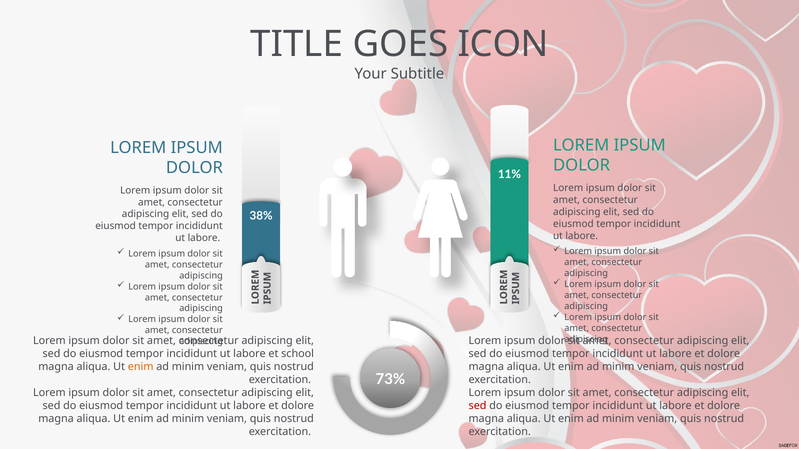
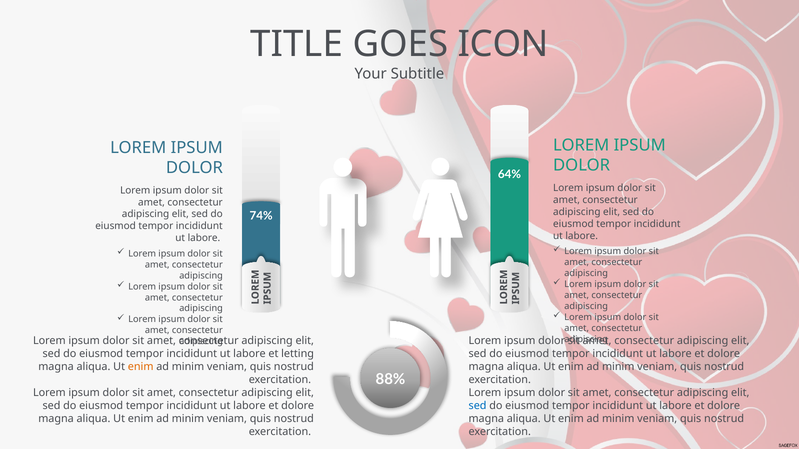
11%: 11% -> 64%
38%: 38% -> 74%
school: school -> letting
73%: 73% -> 88%
sed at (478, 406) colour: red -> blue
